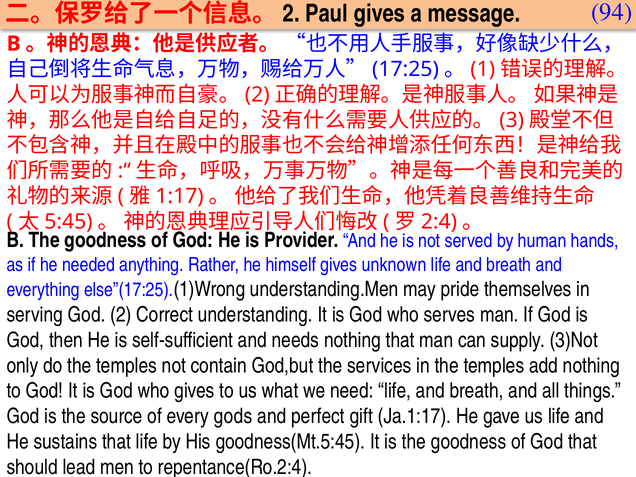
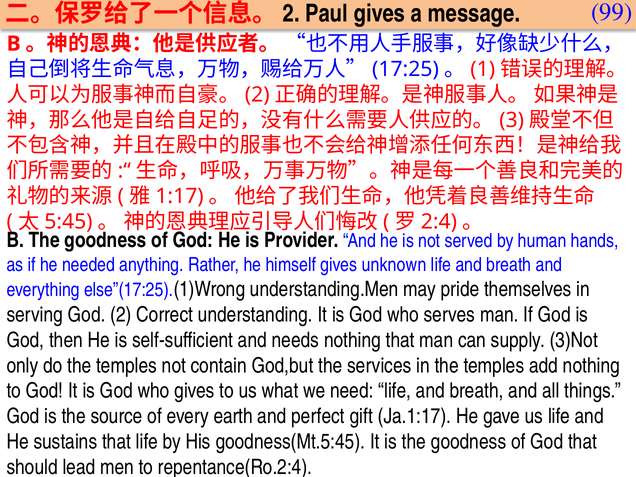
94: 94 -> 99
gods: gods -> earth
